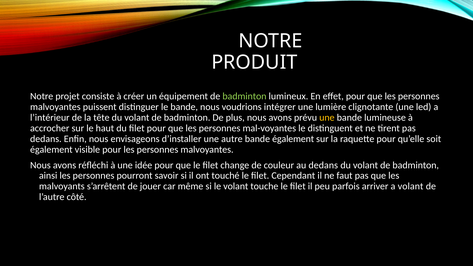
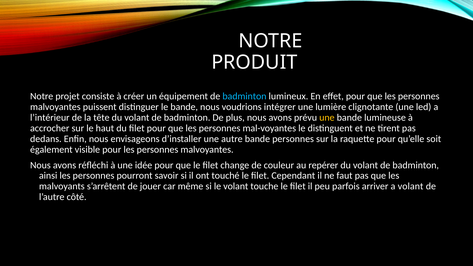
badminton at (244, 96) colour: light green -> light blue
bande également: également -> personnes
au dedans: dedans -> repérer
